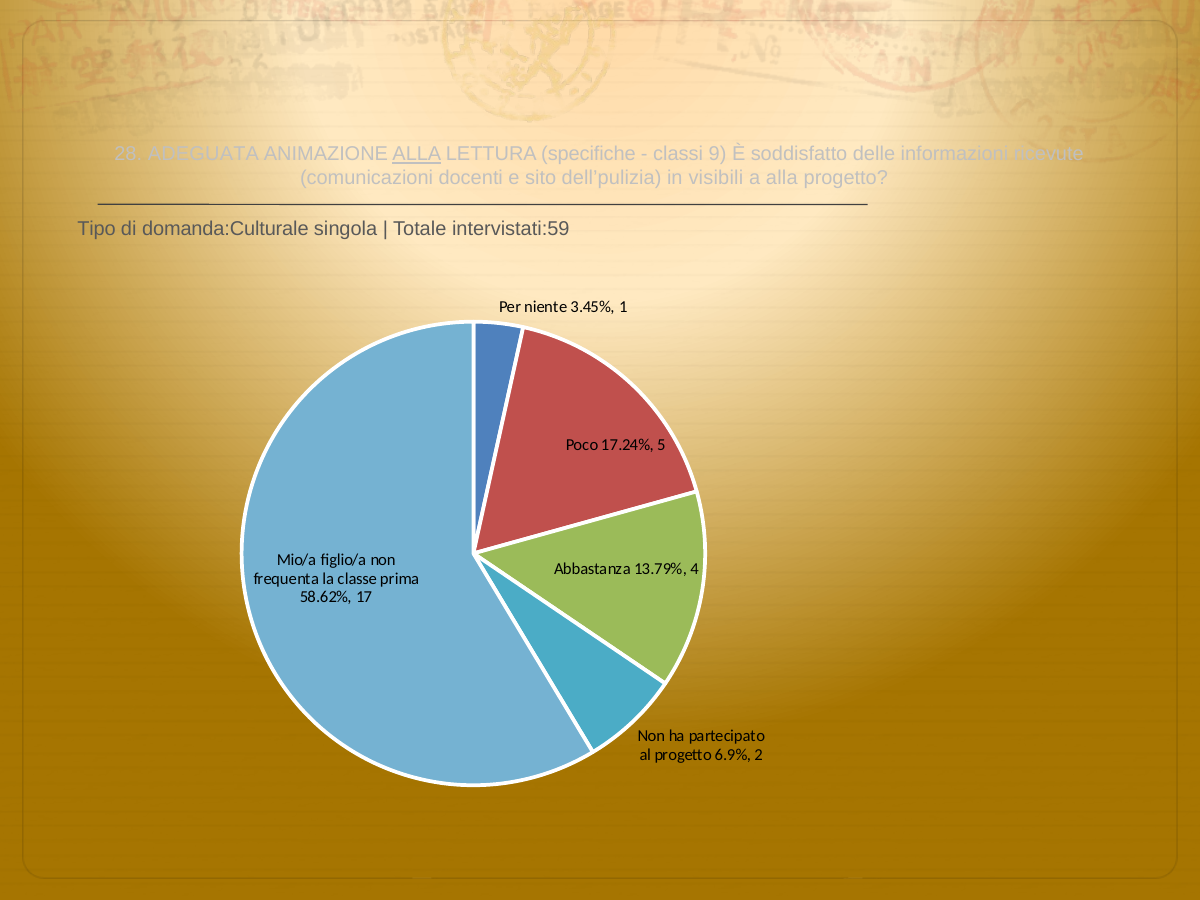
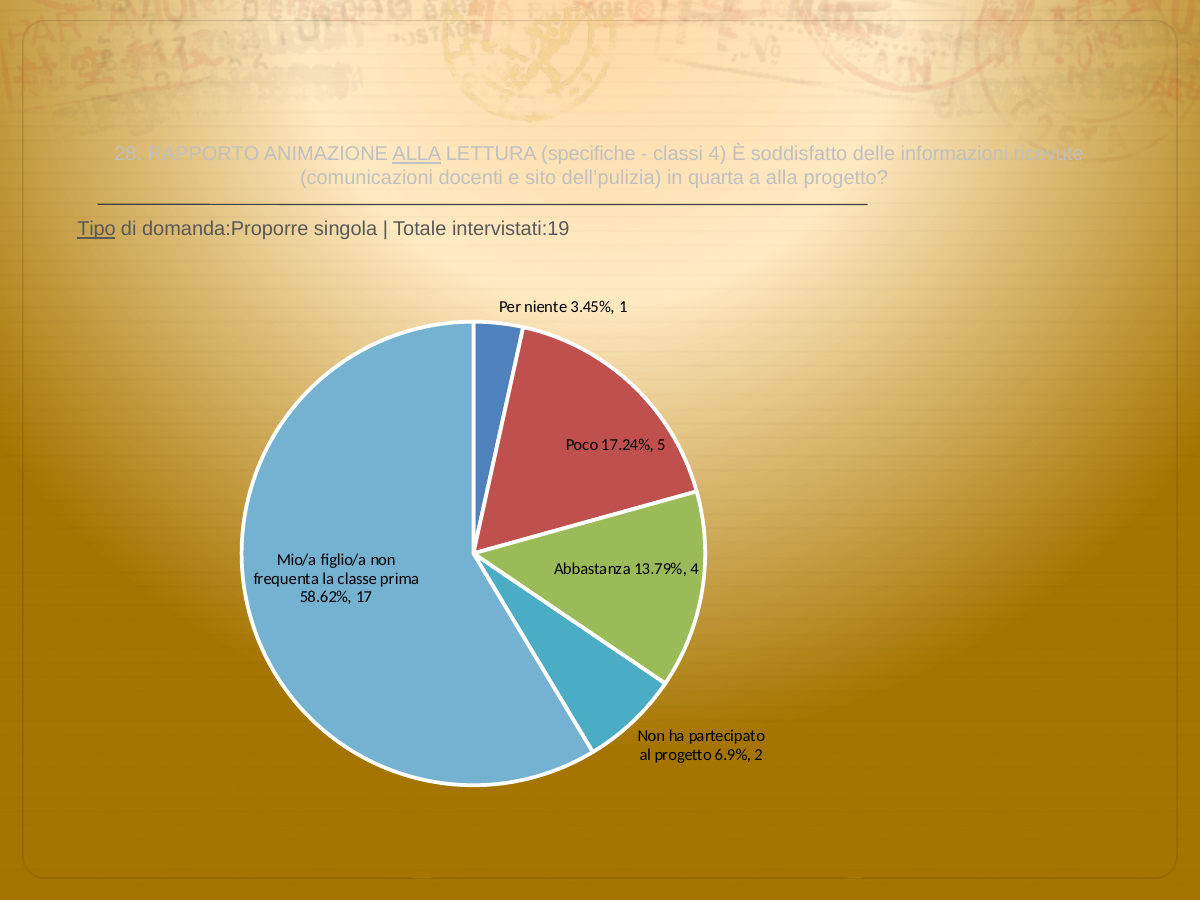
ADEGUATA: ADEGUATA -> RAPPORTO
classi 9: 9 -> 4
visibili: visibili -> quarta
Tipo underline: none -> present
domanda:Culturale: domanda:Culturale -> domanda:Proporre
intervistati:59: intervistati:59 -> intervistati:19
